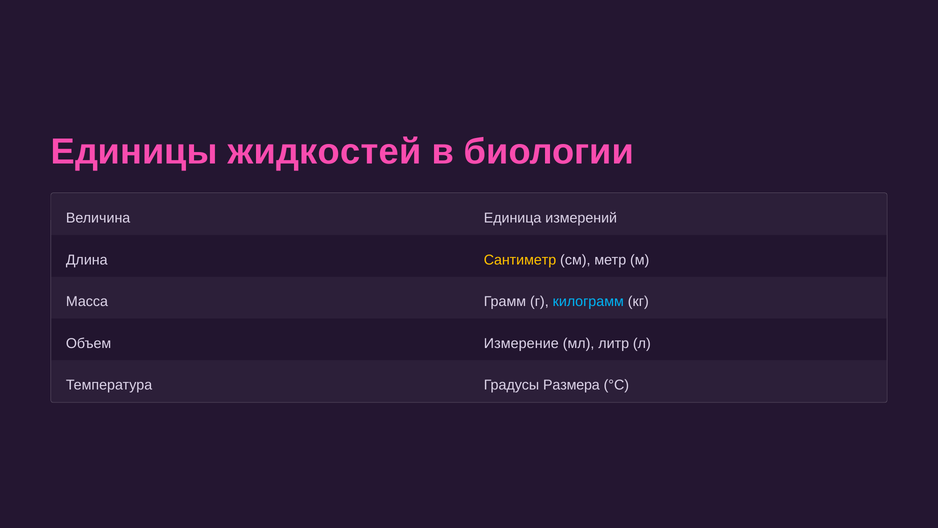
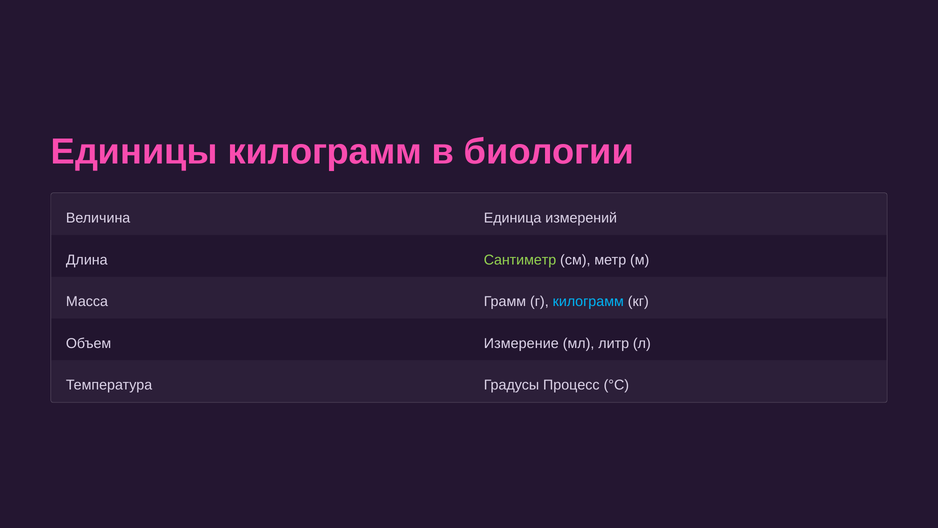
Единицы жидкостей: жидкостей -> килограмм
Сантиметр colour: yellow -> light green
Размера: Размера -> Процесс
